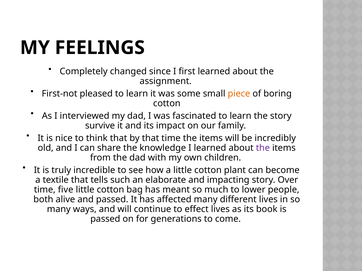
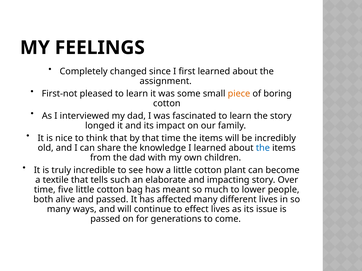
survive: survive -> longed
the at (263, 148) colour: purple -> blue
book: book -> issue
